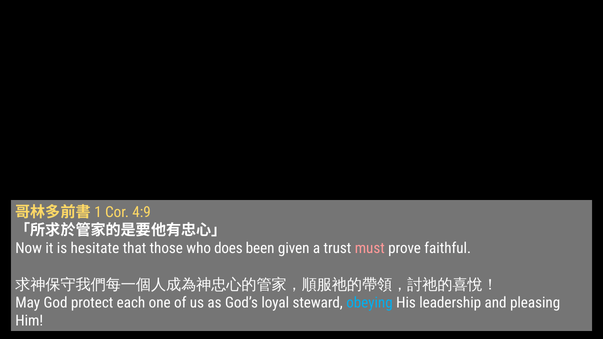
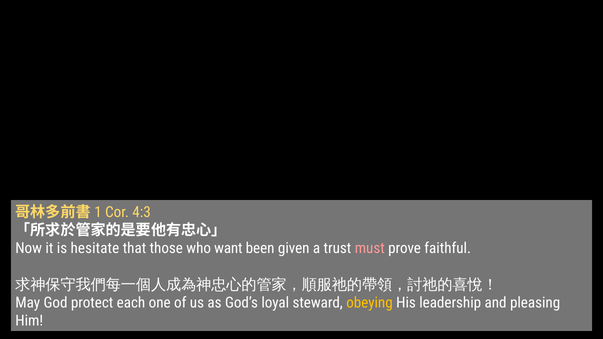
4:9: 4:9 -> 4:3
does: does -> want
obeying colour: light blue -> yellow
